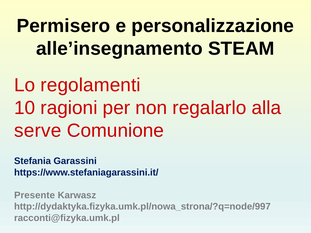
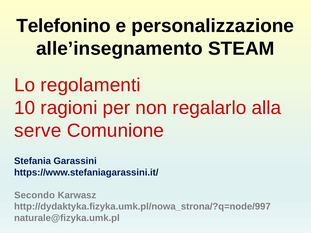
Permisero: Permisero -> Telefonino
Presente: Presente -> Secondo
racconti@fizyka.umk.pl: racconti@fizyka.umk.pl -> naturale@fizyka.umk.pl
